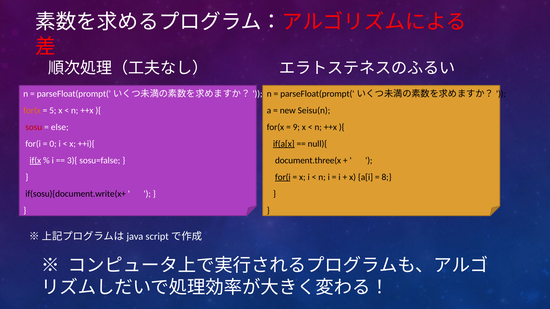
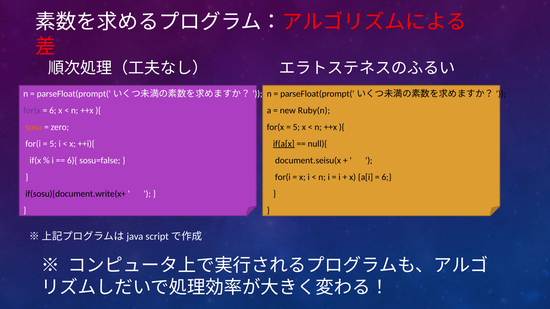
for(x at (32, 110) colour: orange -> purple
5 at (53, 110): 5 -> 6
Seisu(n: Seisu(n -> Ruby(n
sosu colour: red -> orange
else: else -> zero
9 at (296, 127): 9 -> 5
0 at (53, 144): 0 -> 5
if(x underline: present -> none
3){: 3){ -> 6){
document.three(x: document.three(x -> document.seisu(x
for(i at (283, 177) underline: present -> none
8 at (387, 177): 8 -> 6
